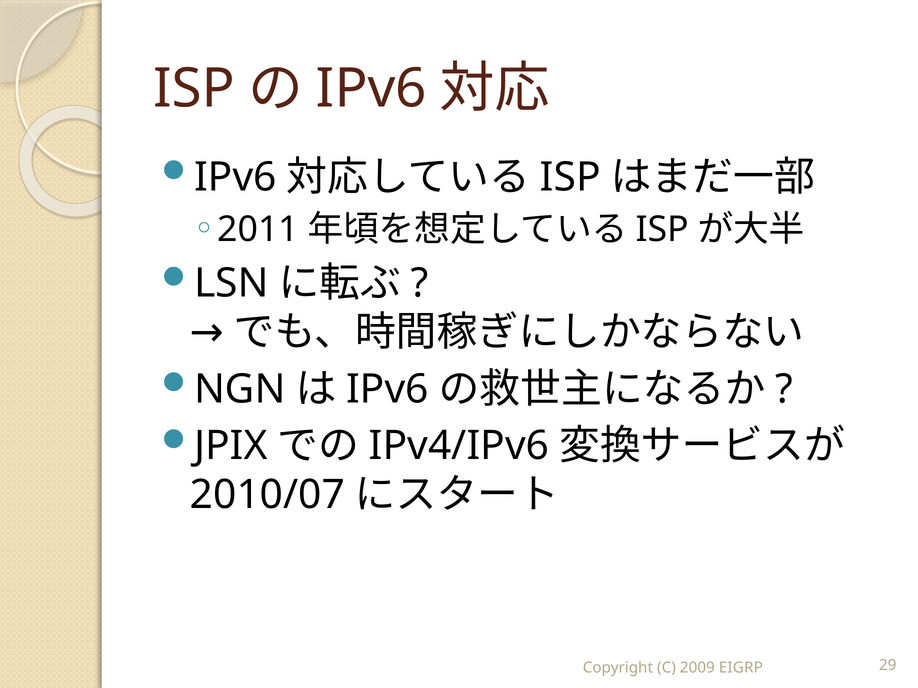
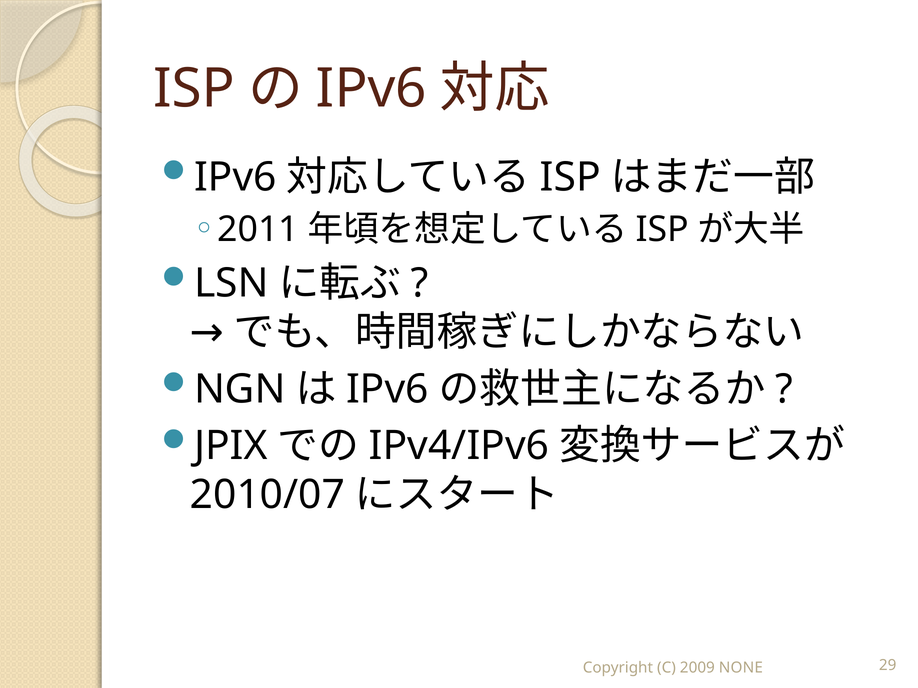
EIGRP: EIGRP -> NONE
